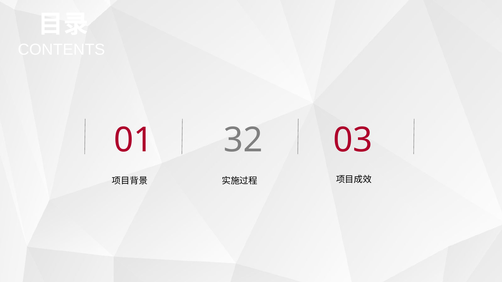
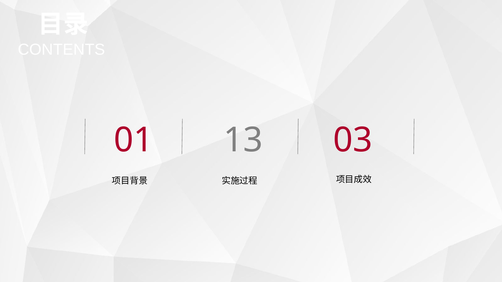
32: 32 -> 13
